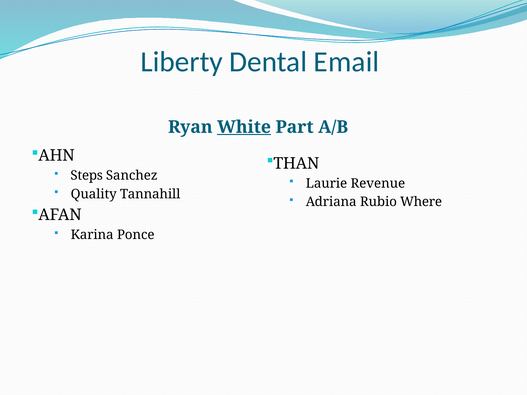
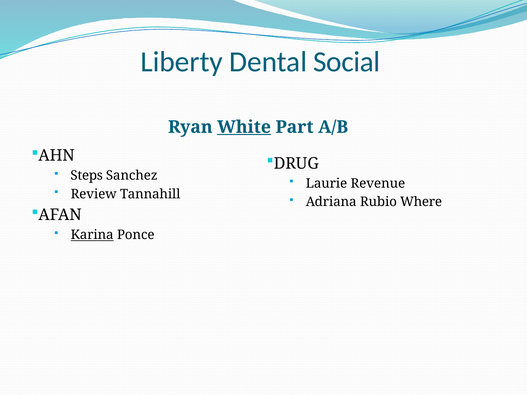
Email: Email -> Social
THAN: THAN -> DRUG
Quality: Quality -> Review
Karina underline: none -> present
